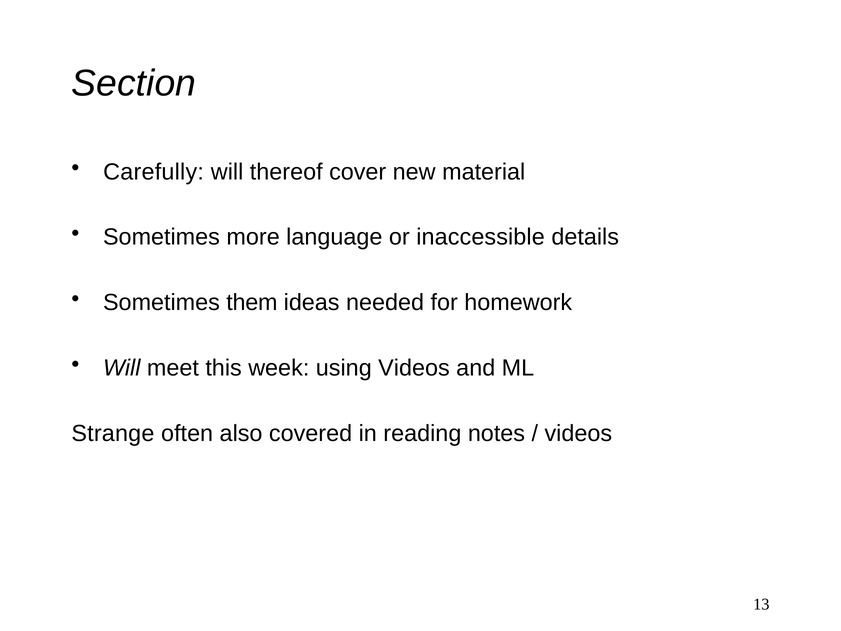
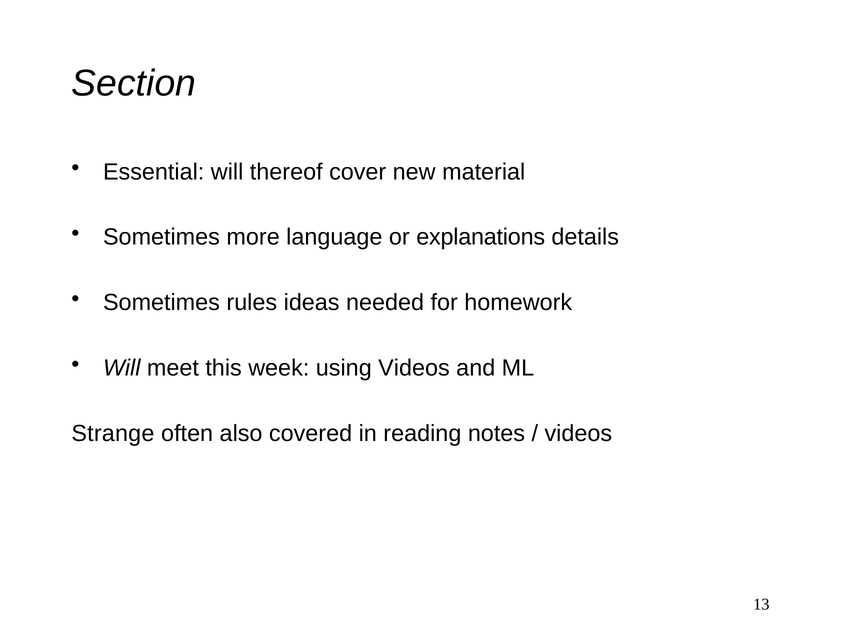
Carefully: Carefully -> Essential
inaccessible: inaccessible -> explanations
them: them -> rules
